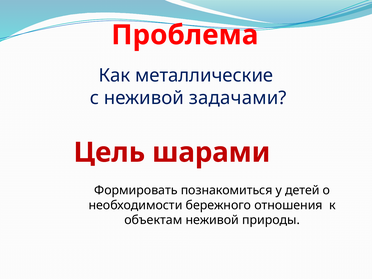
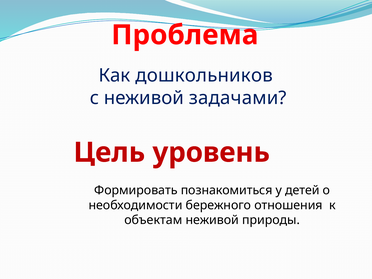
металлические: металлические -> дошкольников
шарами: шарами -> уровень
